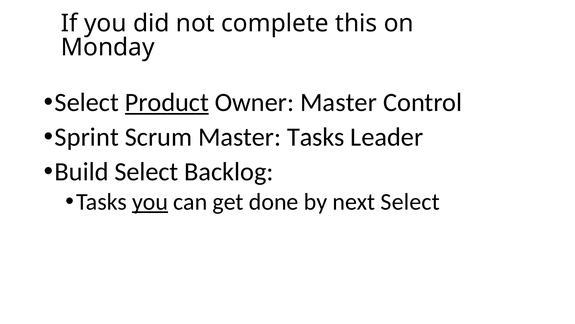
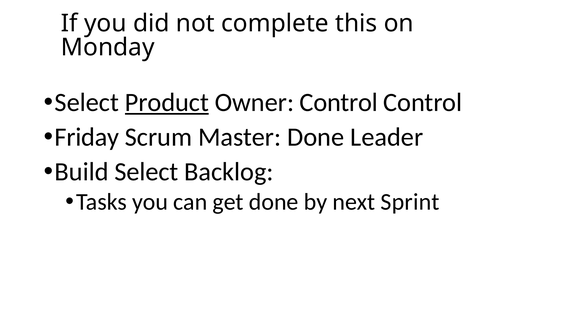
Owner Master: Master -> Control
Sprint: Sprint -> Friday
Master Tasks: Tasks -> Done
you at (150, 202) underline: present -> none
next Select: Select -> Sprint
